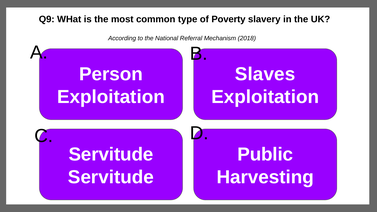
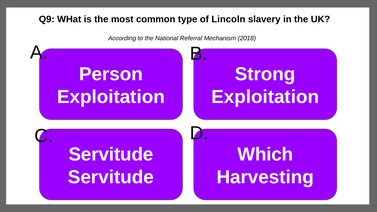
Poverty: Poverty -> Lincoln
Slaves: Slaves -> Strong
Public: Public -> Which
